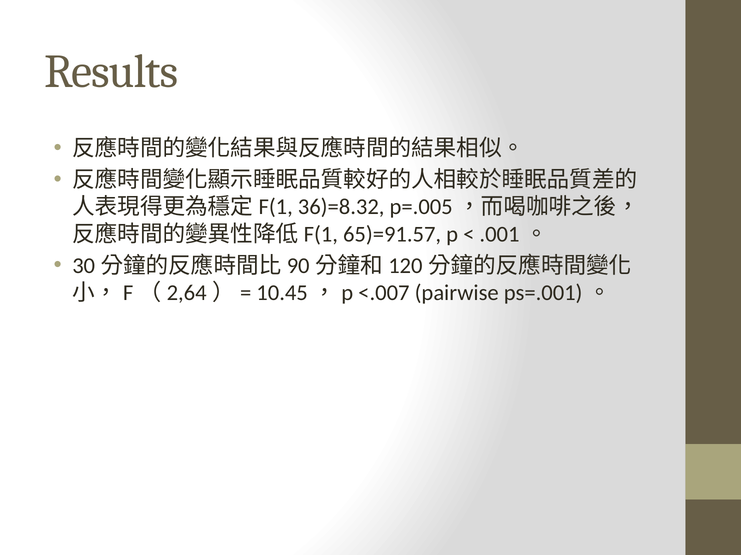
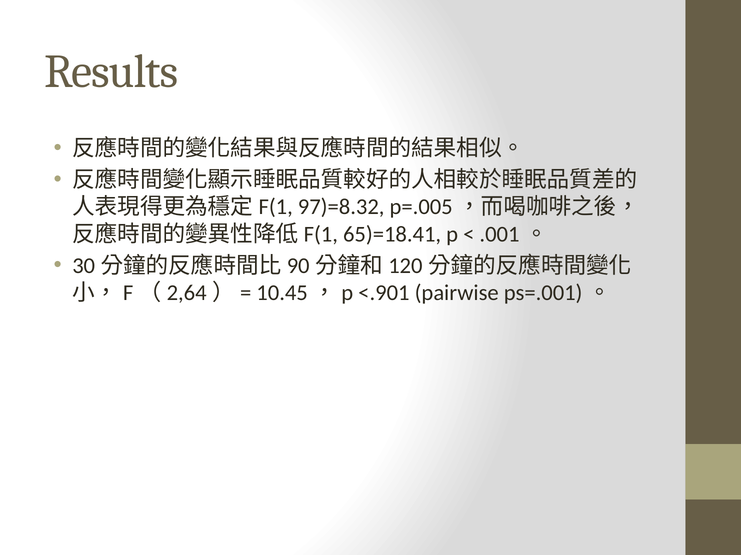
36)=8.32: 36)=8.32 -> 97)=8.32
65)=91.57: 65)=91.57 -> 65)=18.41
<.007: <.007 -> <.901
